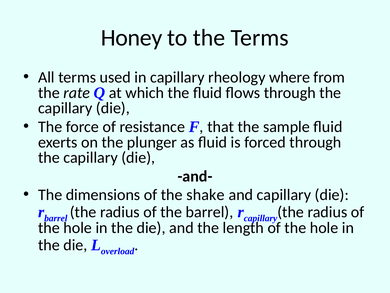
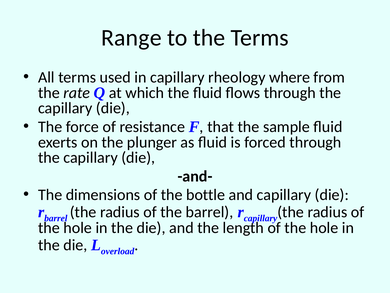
Honey: Honey -> Range
shake: shake -> bottle
